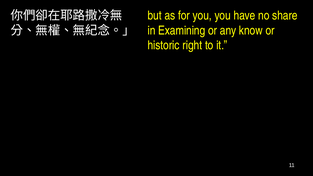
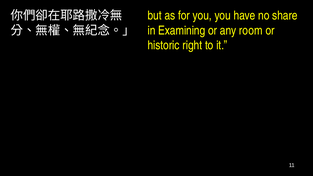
know: know -> room
